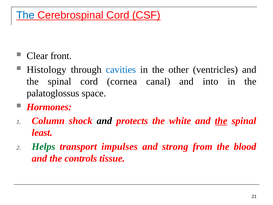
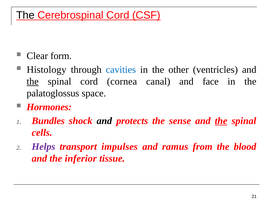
The at (25, 15) colour: blue -> black
front: front -> form
the at (33, 81) underline: none -> present
into: into -> face
Column: Column -> Bundles
white: white -> sense
least: least -> cells
Helps colour: green -> purple
strong: strong -> ramus
controls: controls -> inferior
